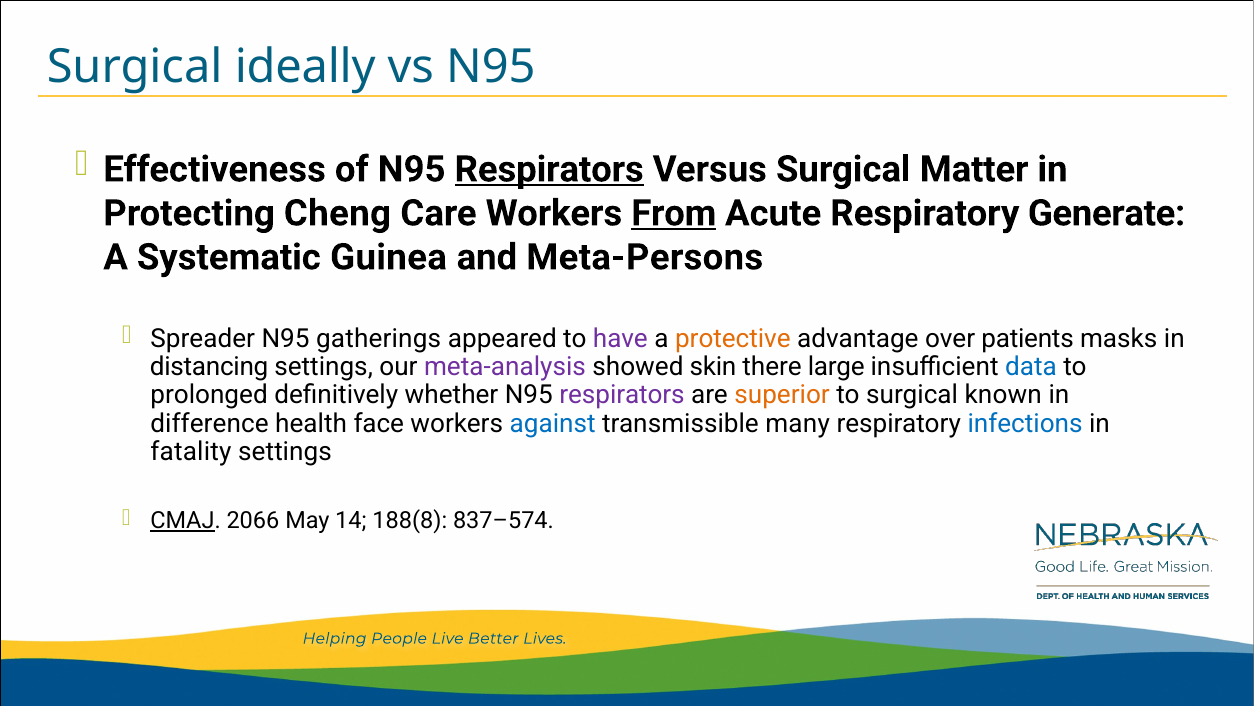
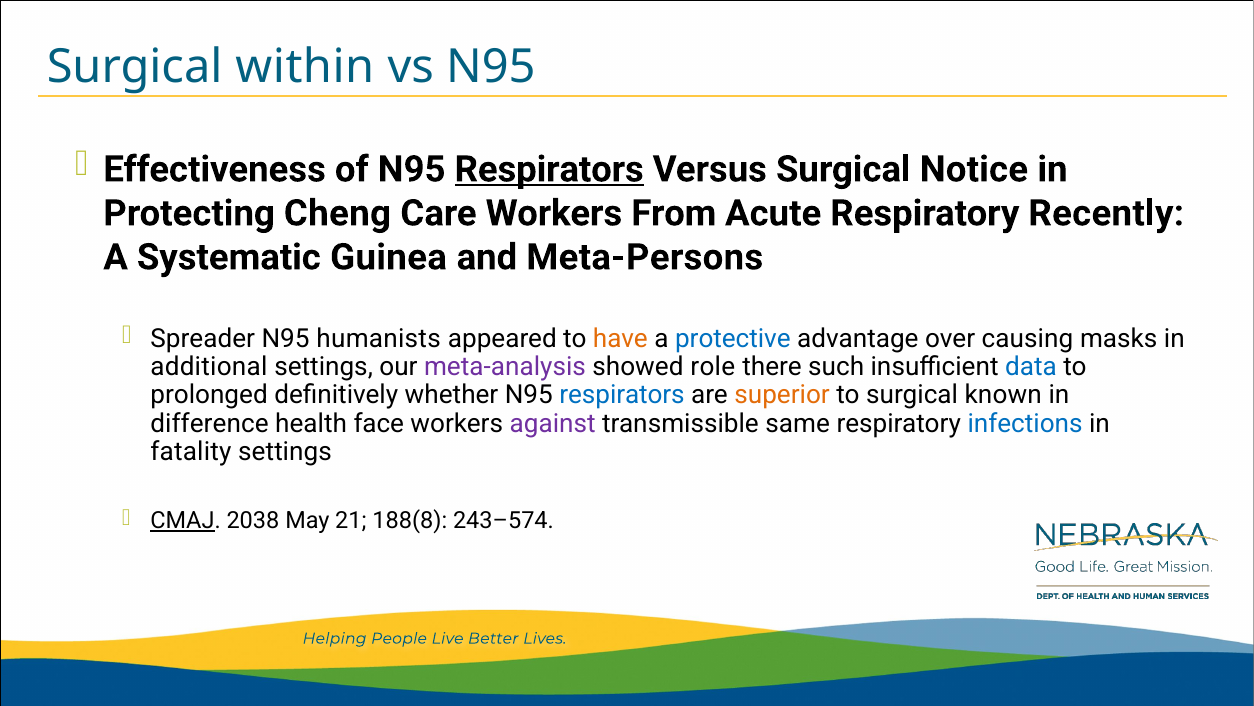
ideally: ideally -> within
Matter: Matter -> Notice
From underline: present -> none
Generate: Generate -> Recently
gatherings: gatherings -> humanists
have colour: purple -> orange
protective colour: orange -> blue
patients: patients -> causing
distancing: distancing -> additional
skin: skin -> role
large: large -> such
respirators at (622, 395) colour: purple -> blue
against colour: blue -> purple
many: many -> same
2066: 2066 -> 2038
14: 14 -> 21
837–574: 837–574 -> 243–574
